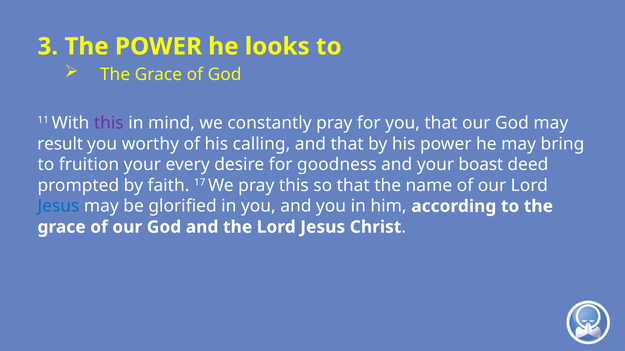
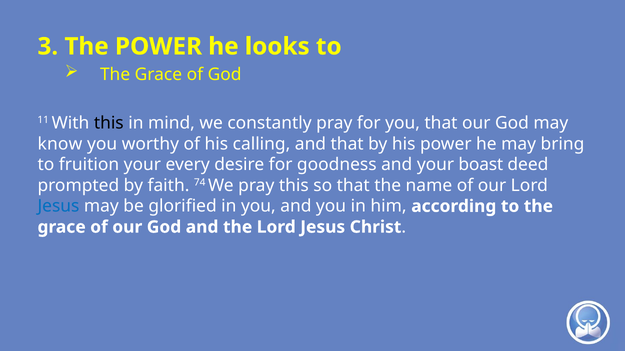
this at (109, 123) colour: purple -> black
result: result -> know
17: 17 -> 74
